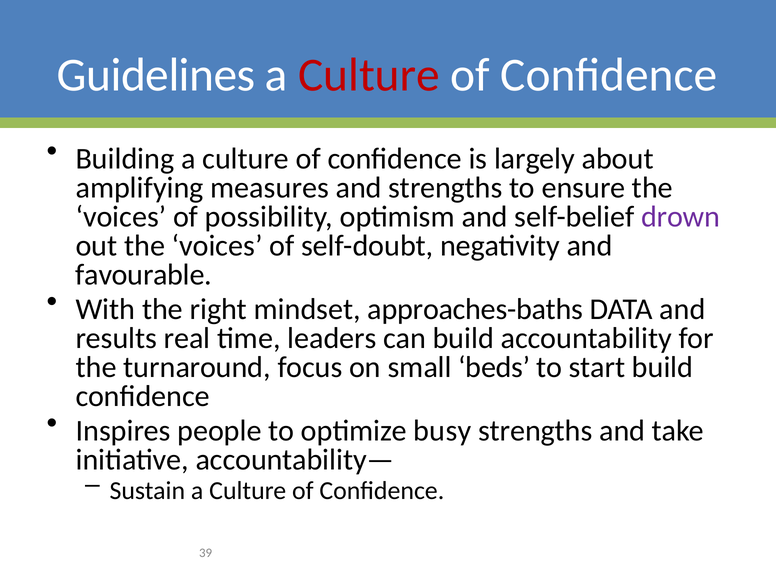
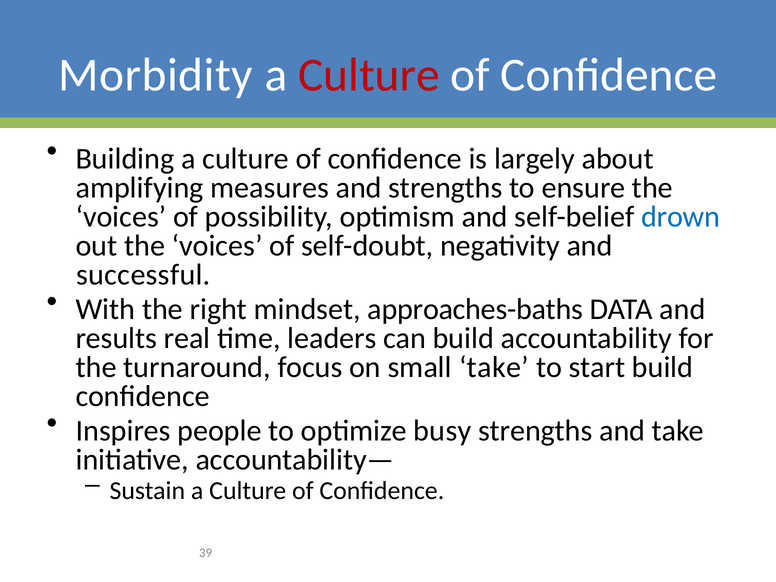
Guidelines: Guidelines -> Morbidity
drown colour: purple -> blue
favourable: favourable -> successful
small beds: beds -> take
